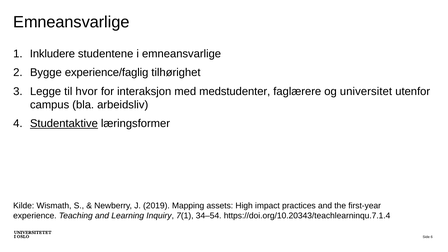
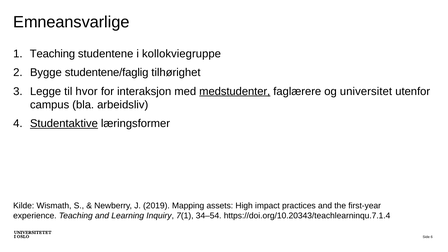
Inkludere at (52, 54): Inkludere -> Teaching
i emneansvarlige: emneansvarlige -> kollokviegruppe
experience/faglig: experience/faglig -> studentene/faglig
medstudenter underline: none -> present
